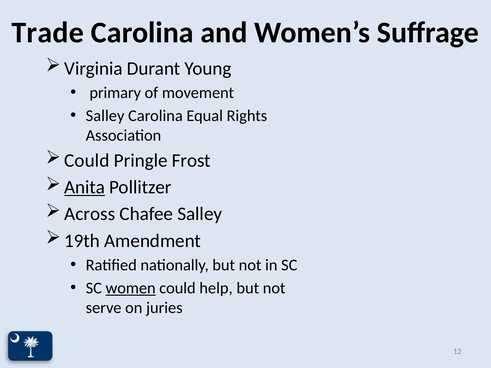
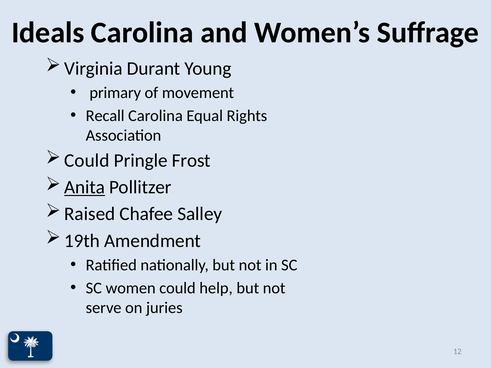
Trade: Trade -> Ideals
Salley at (105, 116): Salley -> Recall
Across: Across -> Raised
women underline: present -> none
